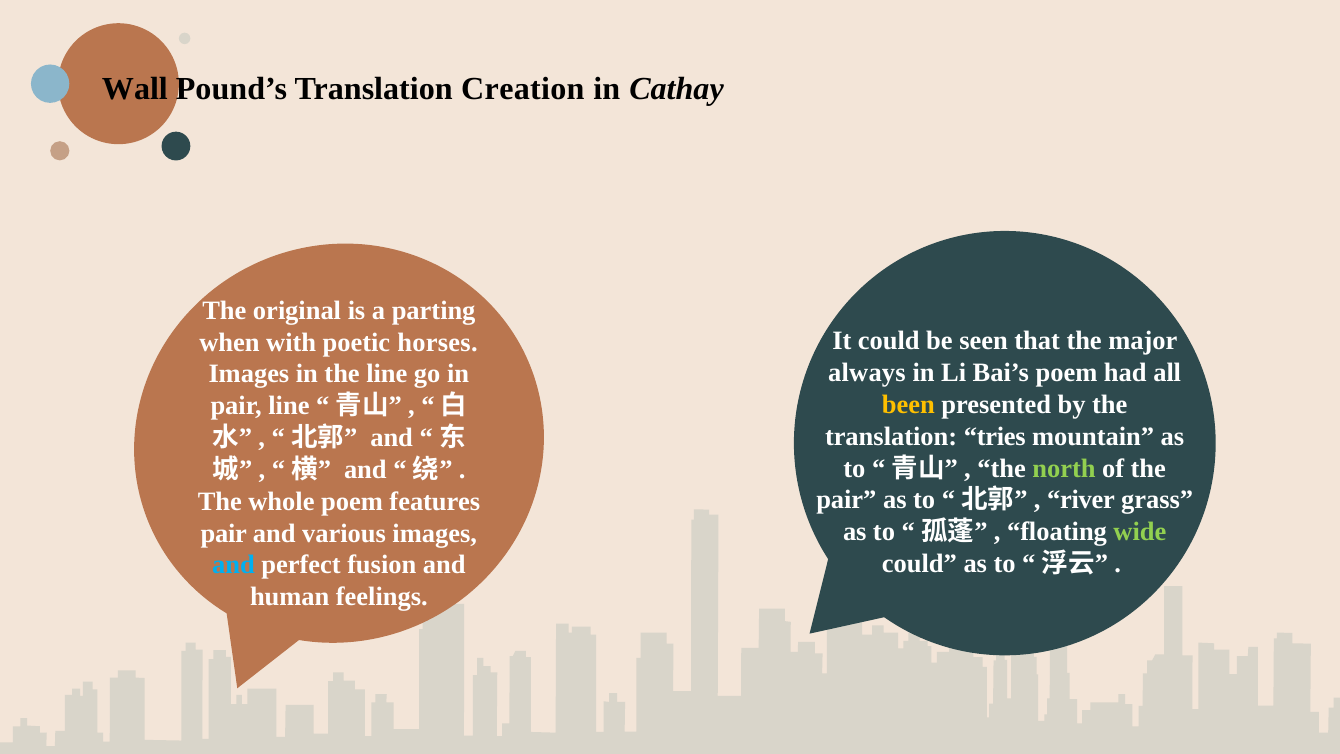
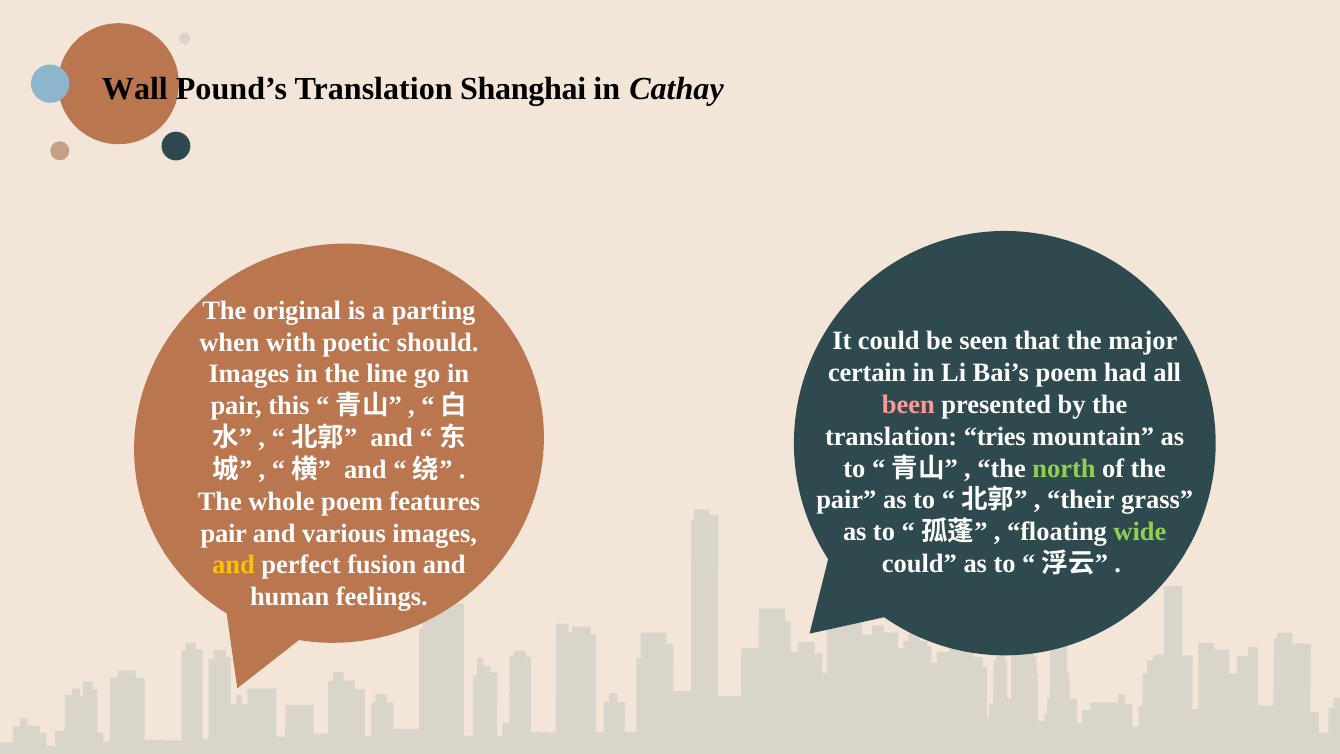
Creation: Creation -> Shanghai
horses: horses -> should
always: always -> certain
been colour: yellow -> pink
pair line: line -> this
river: river -> their
and at (234, 565) colour: light blue -> yellow
